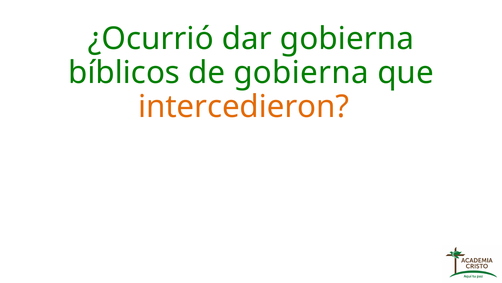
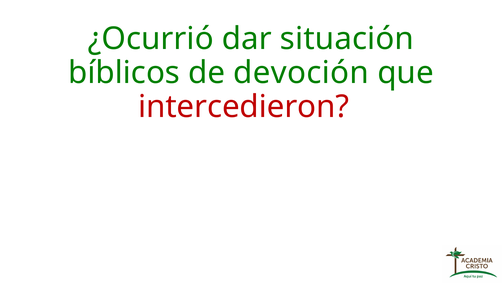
dar gobierna: gobierna -> situación
de gobierna: gobierna -> devoción
intercedieron colour: orange -> red
